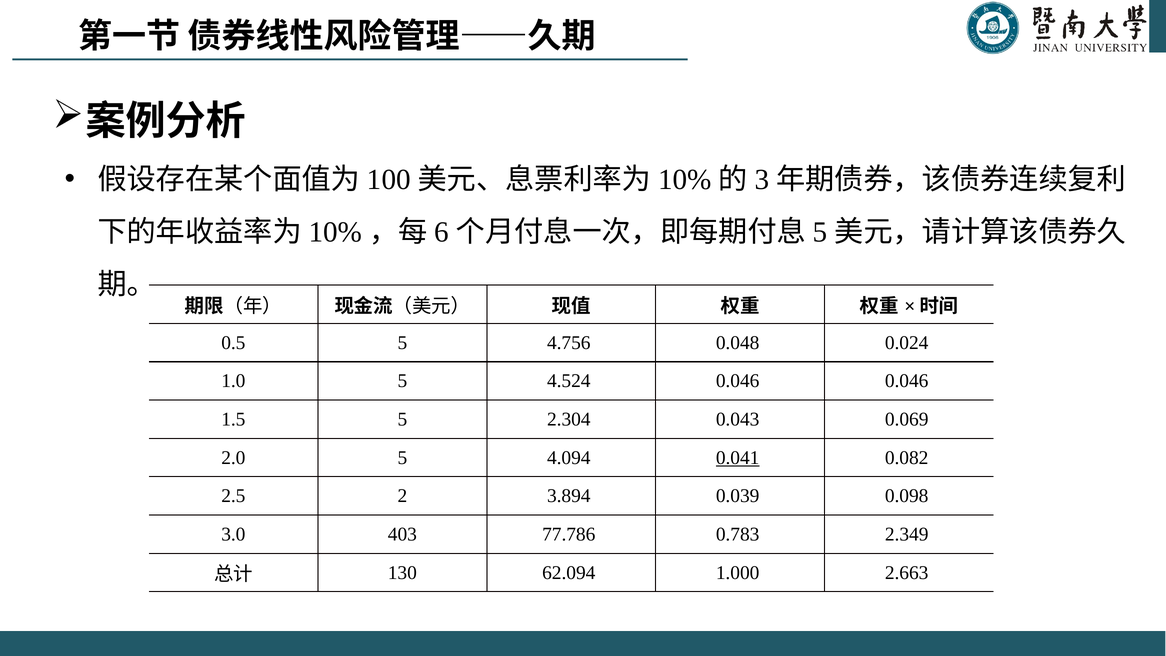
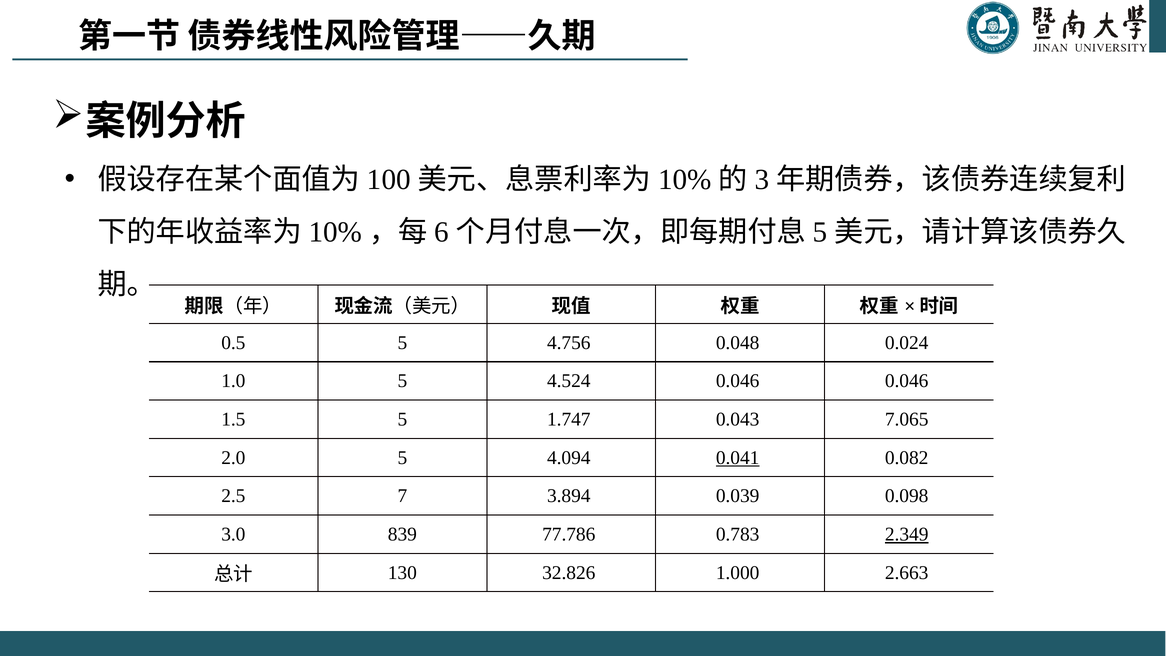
2.304: 2.304 -> 1.747
0.069: 0.069 -> 7.065
2: 2 -> 7
403: 403 -> 839
2.349 underline: none -> present
62.094: 62.094 -> 32.826
